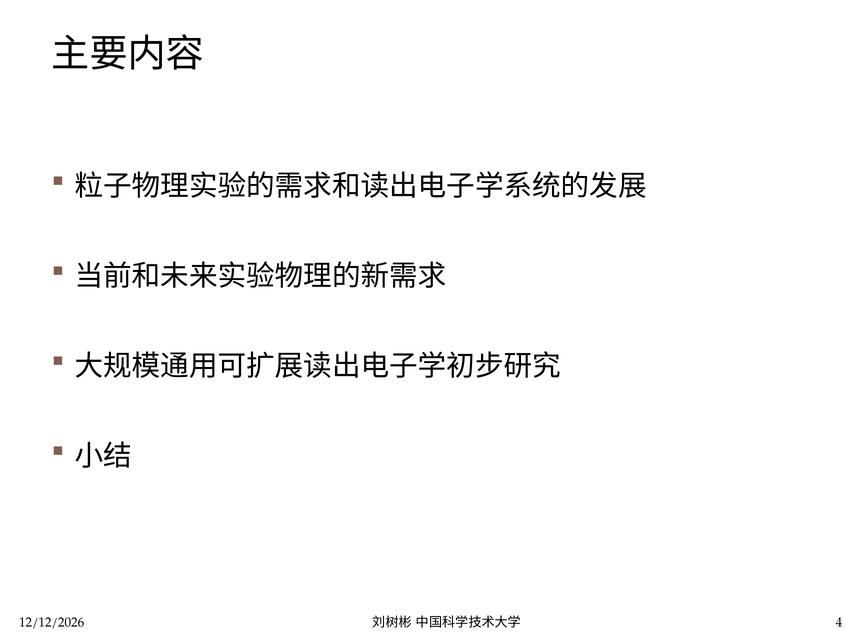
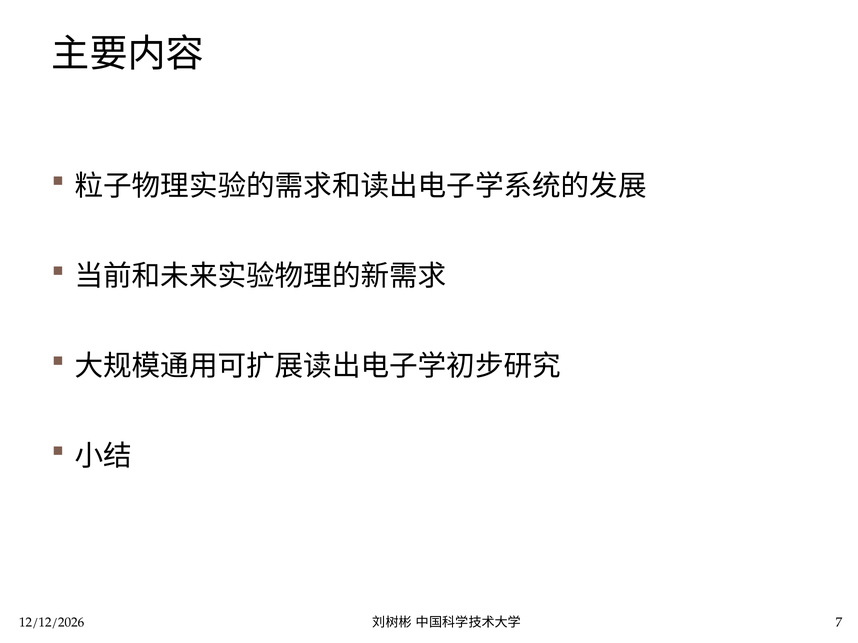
4: 4 -> 7
